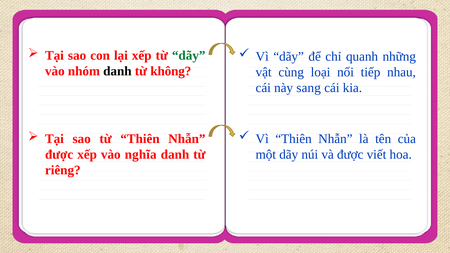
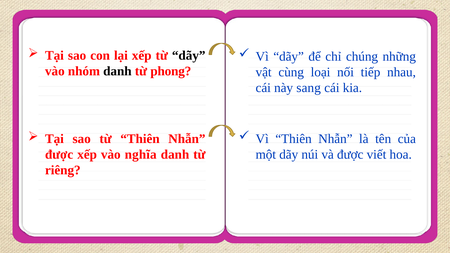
dãy at (189, 55) colour: green -> black
quanh: quanh -> chúng
không: không -> phong
